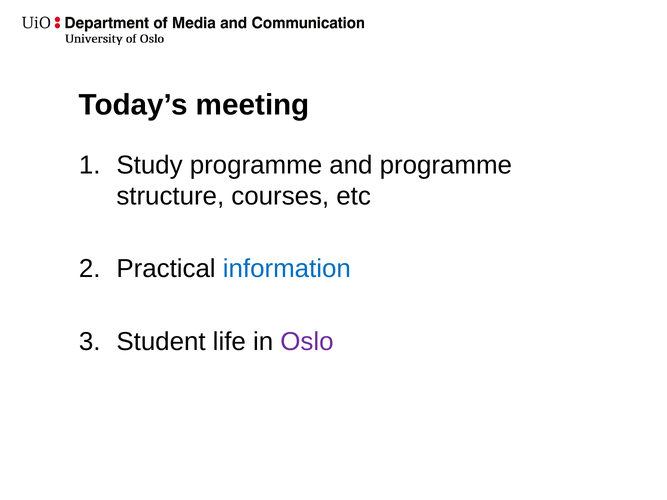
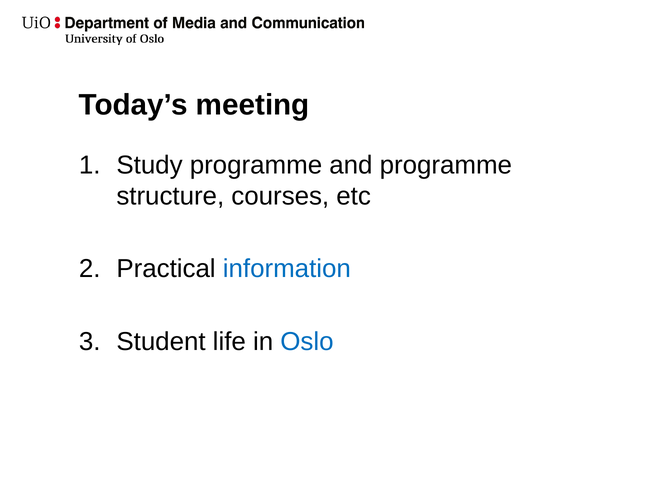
Oslo colour: purple -> blue
